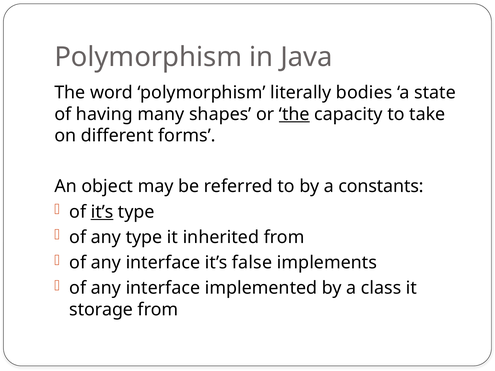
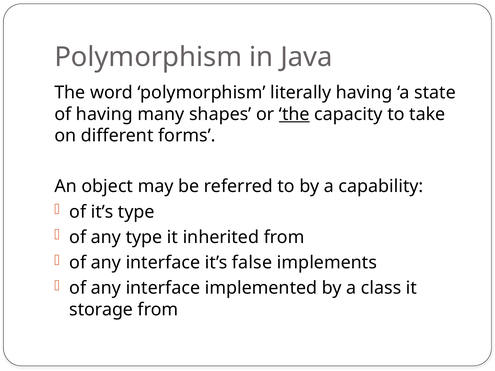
literally bodies: bodies -> having
constants: constants -> capability
it’s at (102, 212) underline: present -> none
